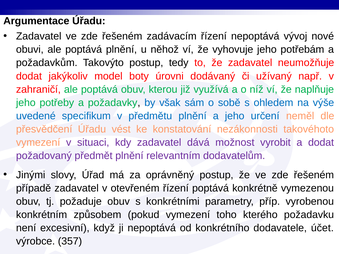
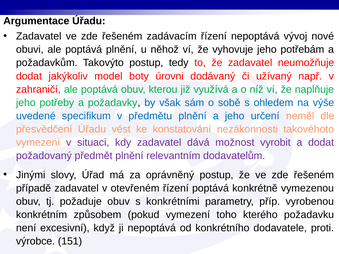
účet: účet -> proti
357: 357 -> 151
